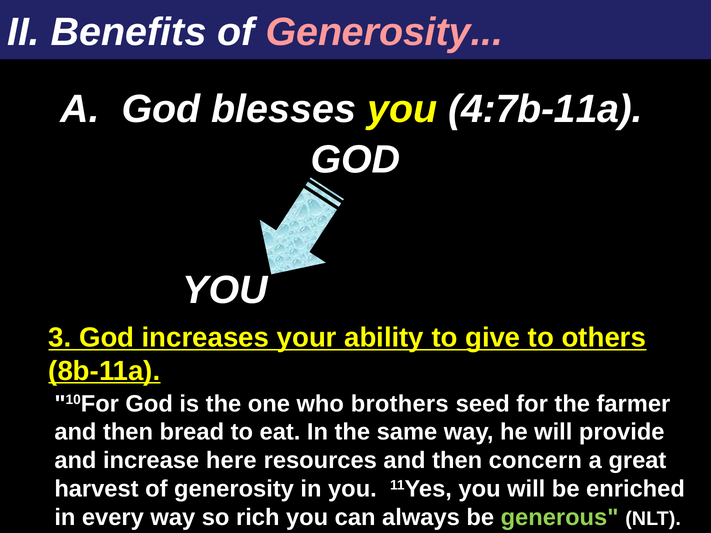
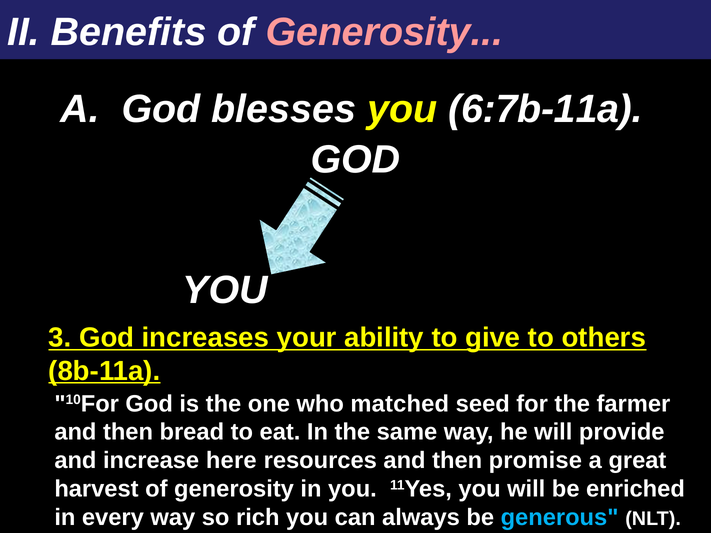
4:7b-11a: 4:7b-11a -> 6:7b-11a
brothers: brothers -> matched
concern: concern -> promise
generous colour: light green -> light blue
